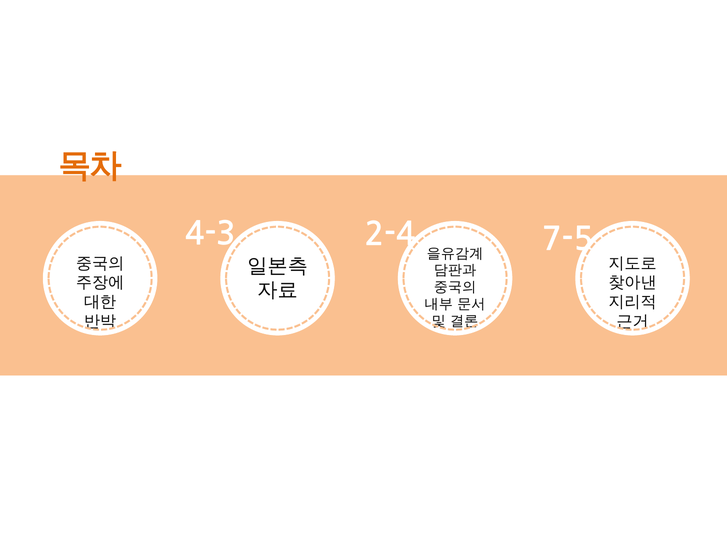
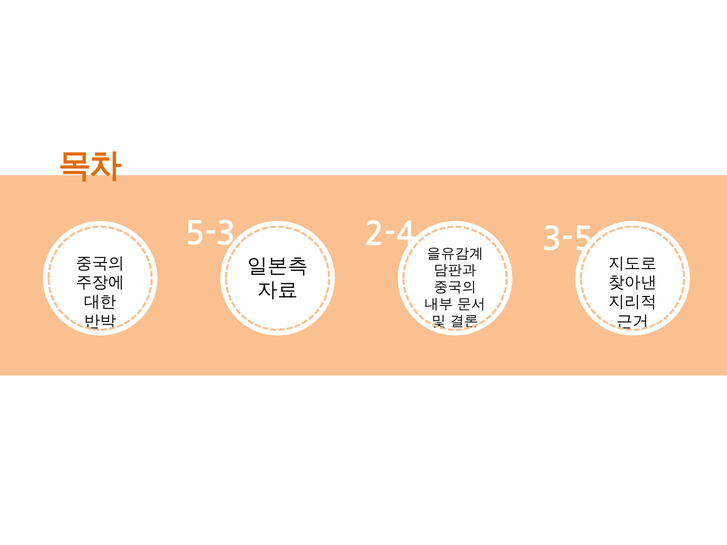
4-3: 4-3 -> 5-3
7-5: 7-5 -> 3-5
